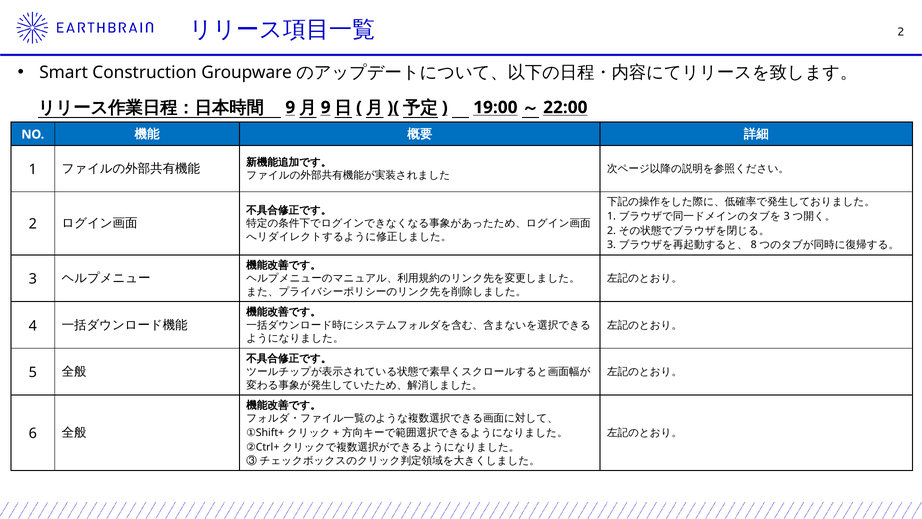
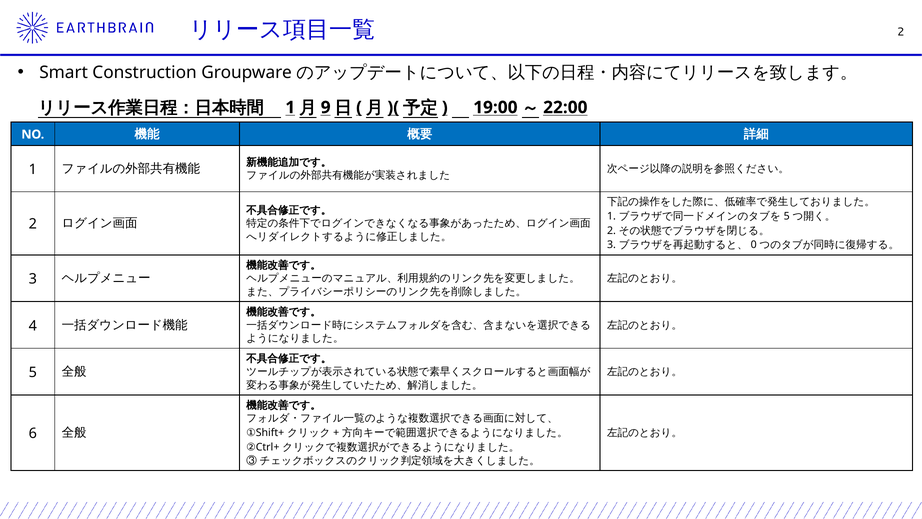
9 at (290, 107): 9 -> 1
3 at (787, 216): 3 -> 5
8: 8 -> 0
